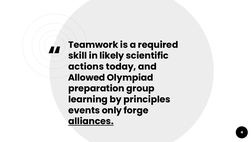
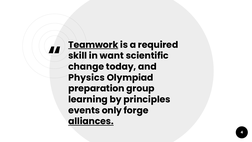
Teamwork underline: none -> present
likely: likely -> want
actions: actions -> change
Allowed: Allowed -> Physics
